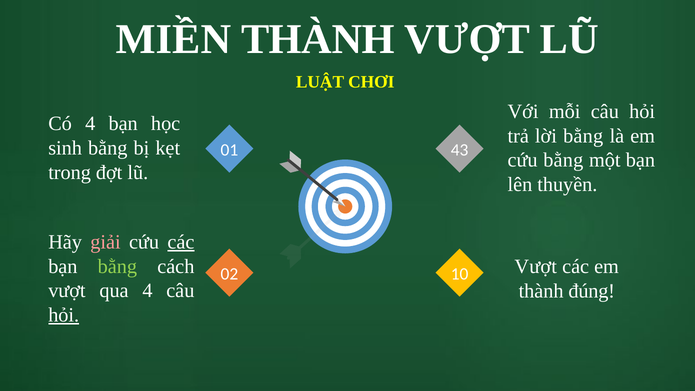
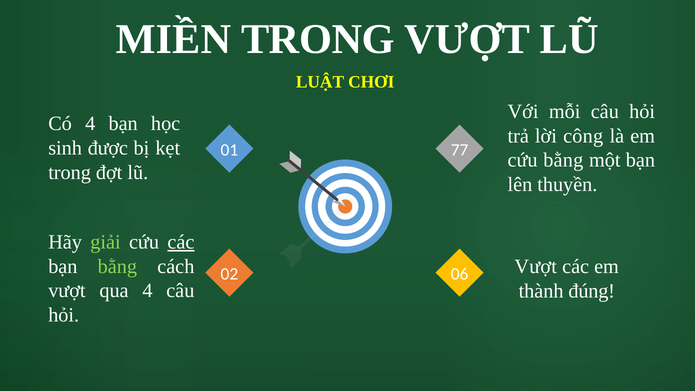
MIỀN THÀNH: THÀNH -> TRONG
lời bằng: bằng -> công
sinh bằng: bằng -> được
43: 43 -> 77
giải colour: pink -> light green
10: 10 -> 06
hỏi at (64, 315) underline: present -> none
